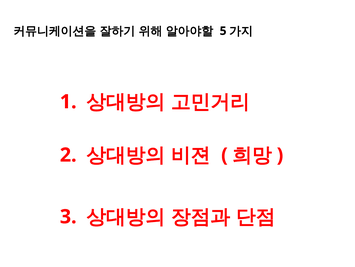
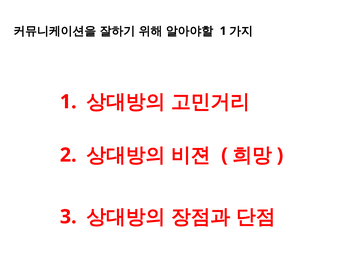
5 at (223, 31): 5 -> 1
